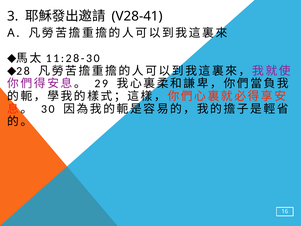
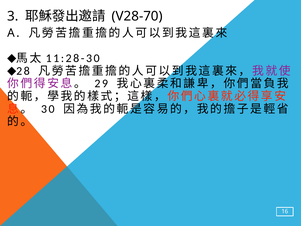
V28-41: V28-41 -> V28-70
